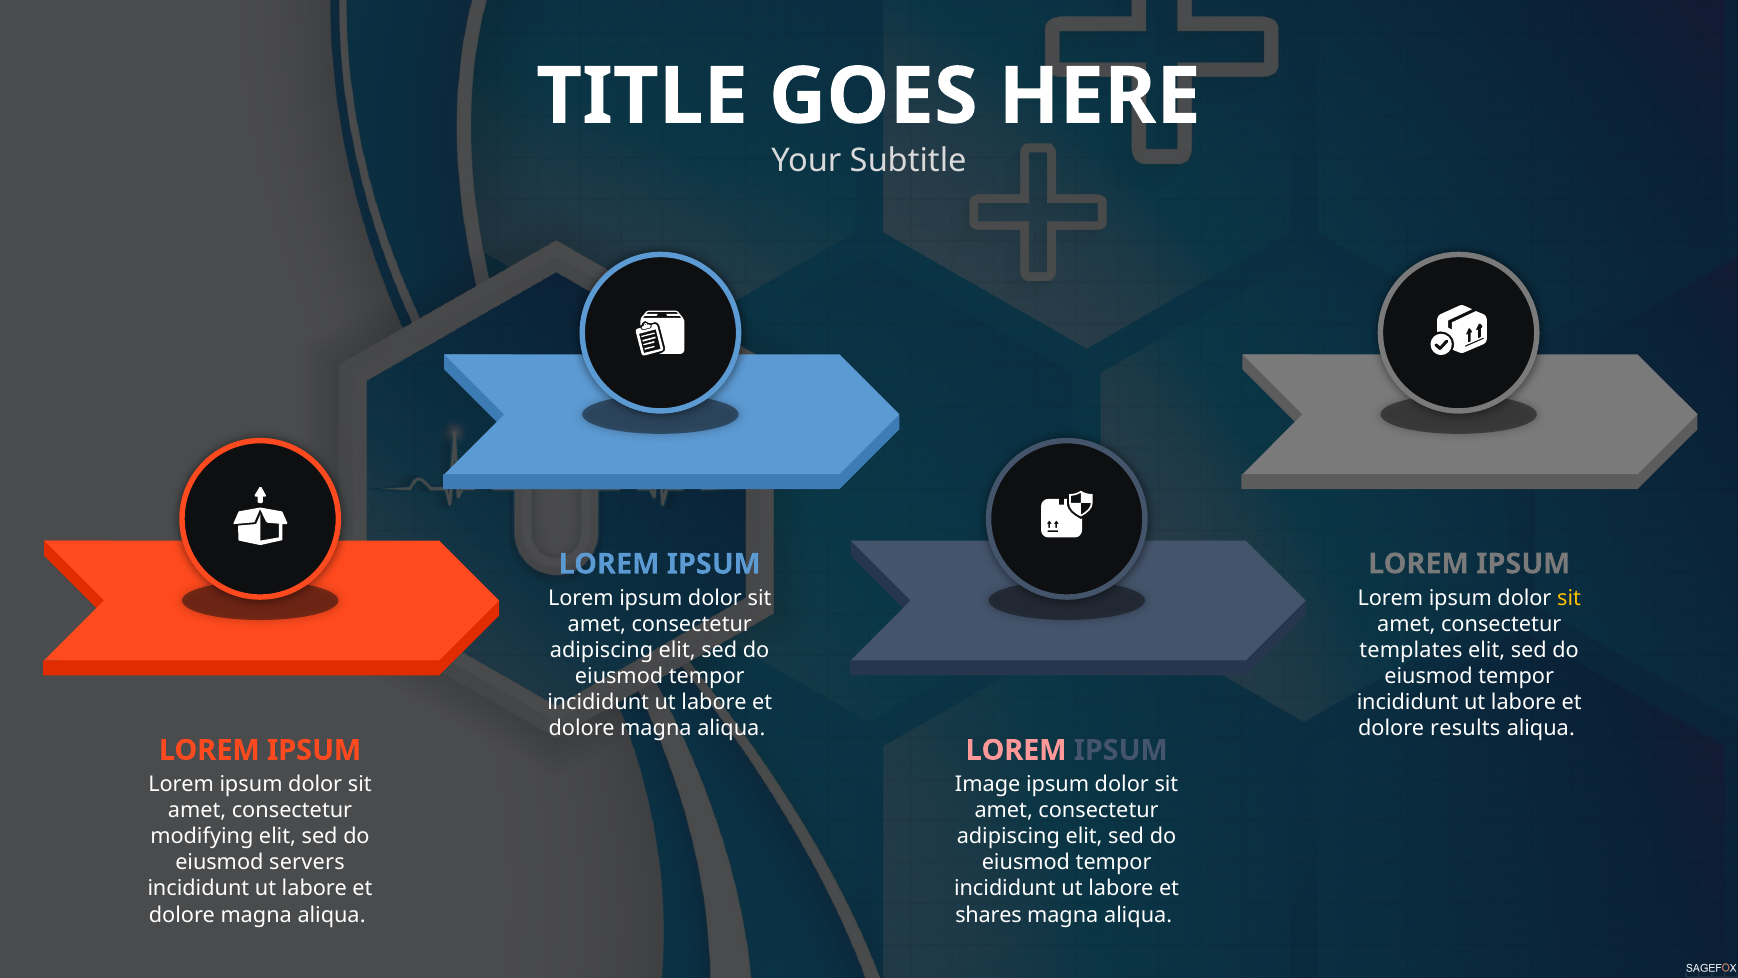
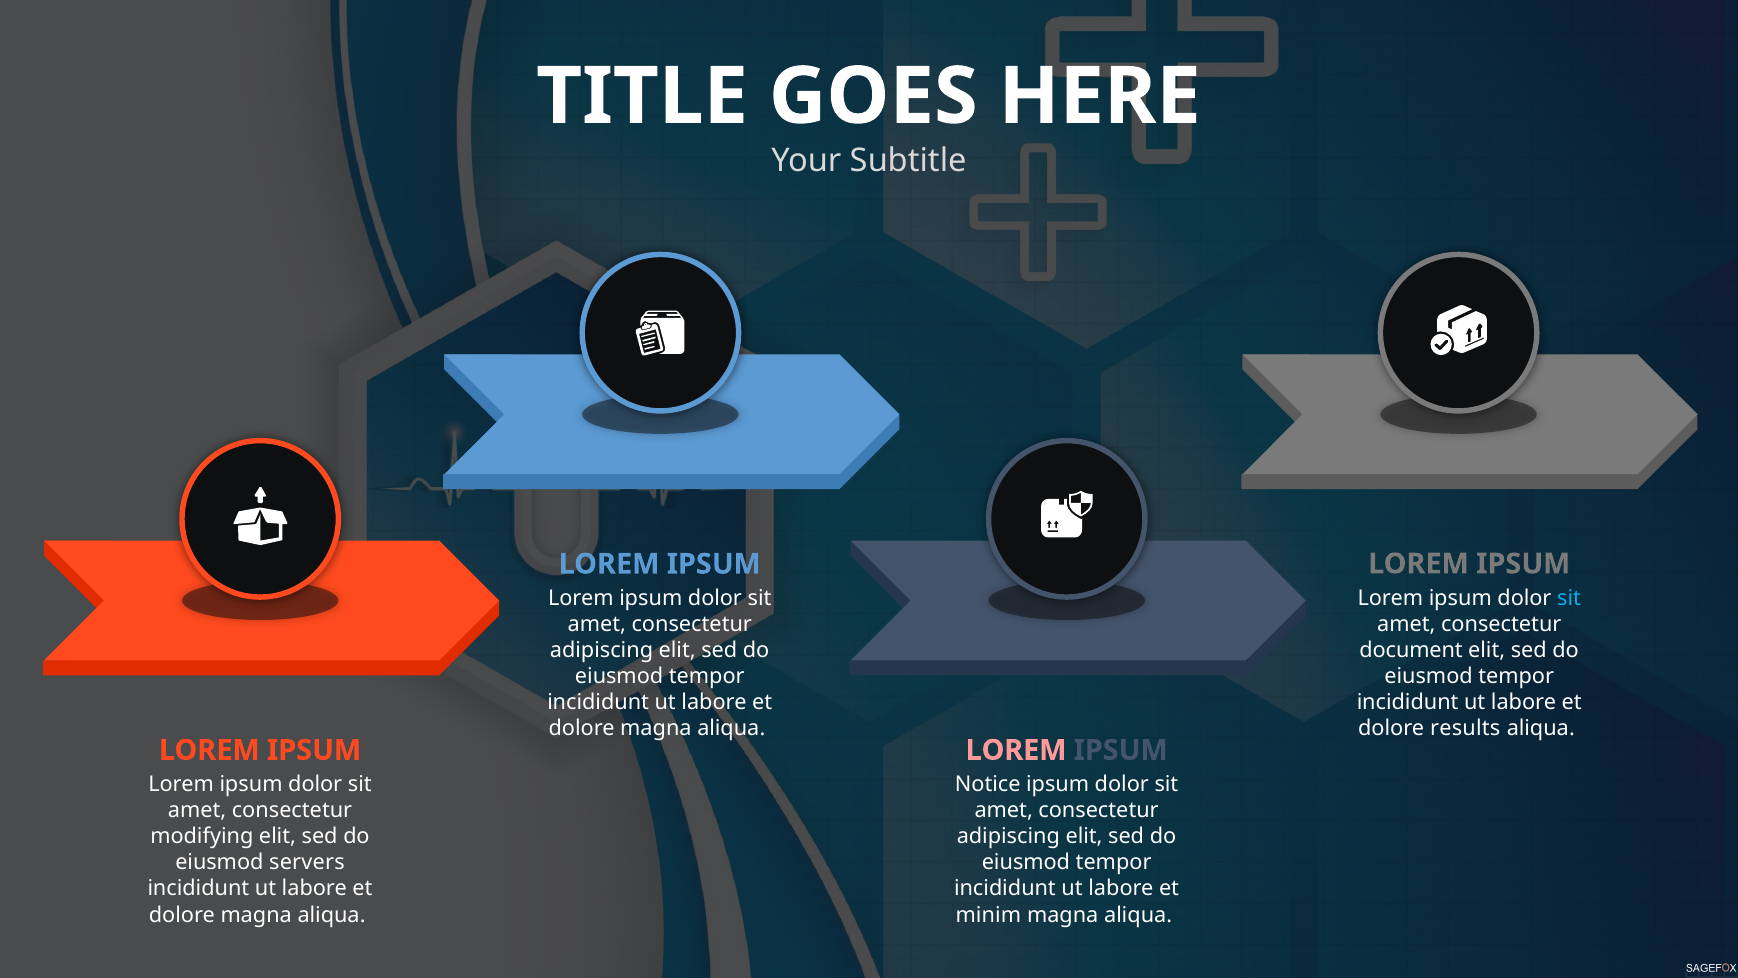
sit at (1569, 598) colour: yellow -> light blue
templates: templates -> document
Image: Image -> Notice
shares: shares -> minim
